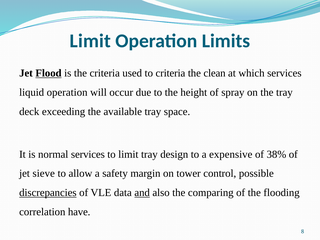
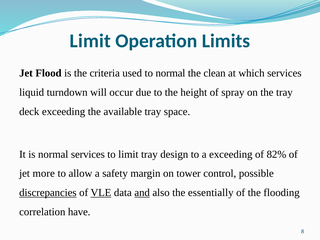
Flood underline: present -> none
to criteria: criteria -> normal
liquid operation: operation -> turndown
a expensive: expensive -> exceeding
38%: 38% -> 82%
sieve: sieve -> more
VLE underline: none -> present
comparing: comparing -> essentially
